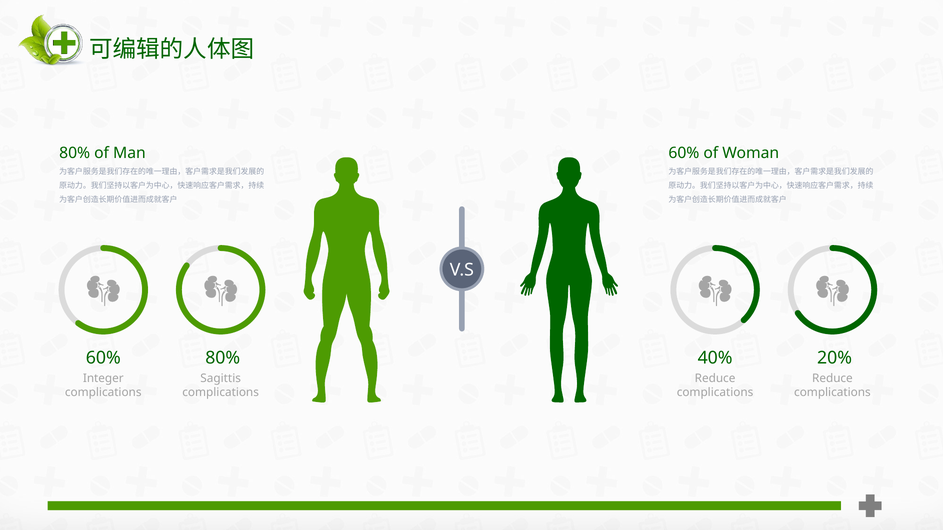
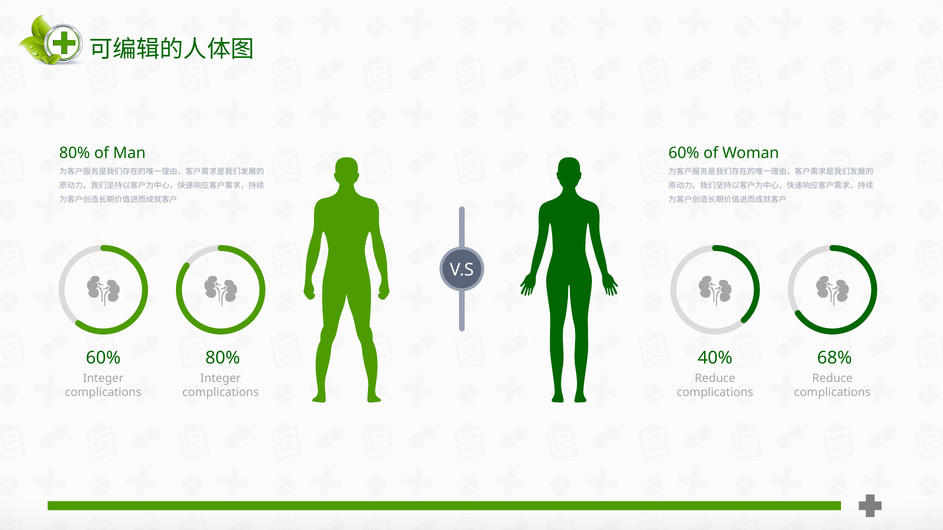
20%: 20% -> 68%
Sagittis at (221, 378): Sagittis -> Integer
